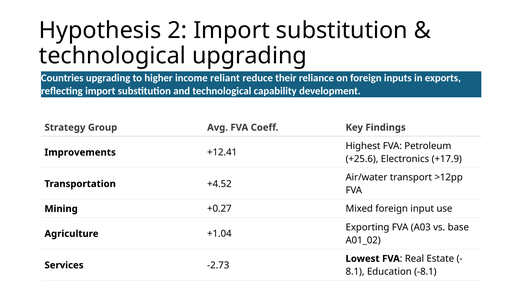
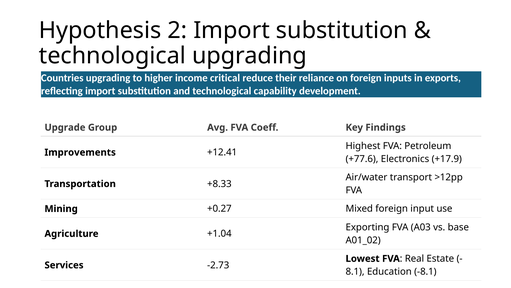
reliant: reliant -> critical
Strategy: Strategy -> Upgrade
+25.6: +25.6 -> +77.6
+4.52: +4.52 -> +8.33
